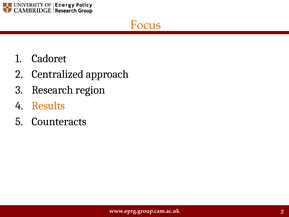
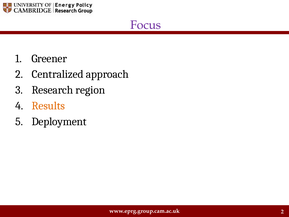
Focus colour: orange -> purple
Cadoret: Cadoret -> Greener
Counteracts: Counteracts -> Deployment
